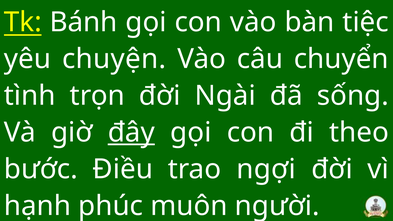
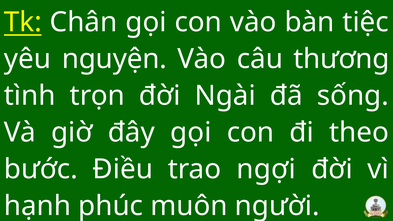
Bánh: Bánh -> Chân
chuyện: chuyện -> nguyện
chuyển: chuyển -> thương
đây underline: present -> none
